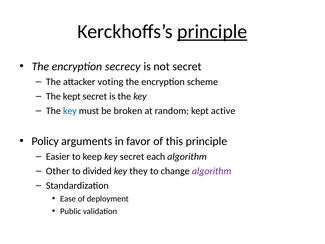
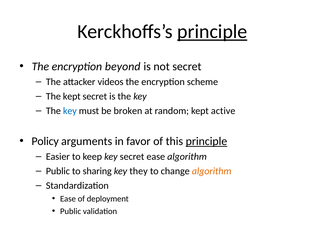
secrecy: secrecy -> beyond
voting: voting -> videos
principle at (206, 141) underline: none -> present
secret each: each -> ease
Other at (58, 171): Other -> Public
divided: divided -> sharing
algorithm at (212, 171) colour: purple -> orange
